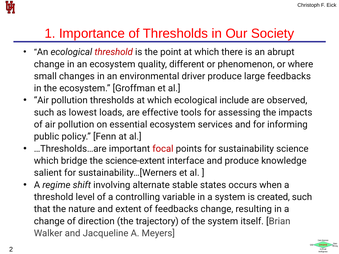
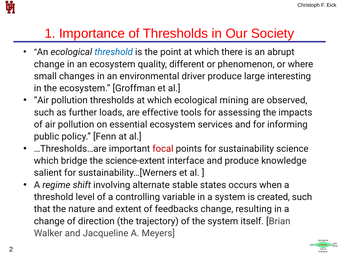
threshold at (114, 52) colour: red -> blue
large feedbacks: feedbacks -> interesting
include: include -> mining
lowest: lowest -> further
